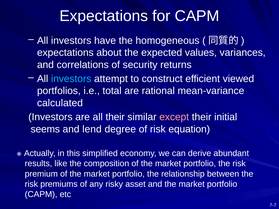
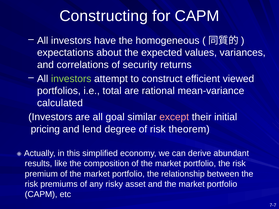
Expectations at (104, 16): Expectations -> Constructing
investors at (71, 79) colour: light blue -> light green
all their: their -> goal
seems: seems -> pricing
equation: equation -> theorem
